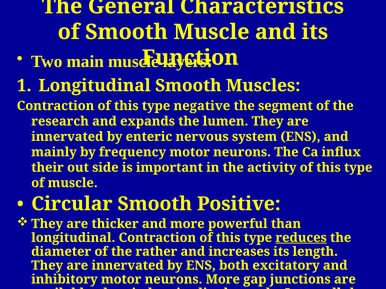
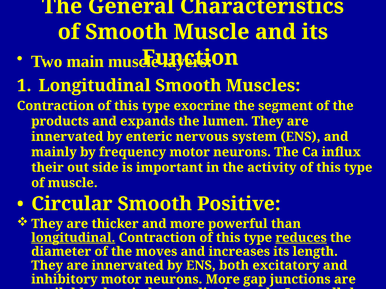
negative: negative -> exocrine
research: research -> products
longitudinal at (73, 238) underline: none -> present
rather: rather -> moves
